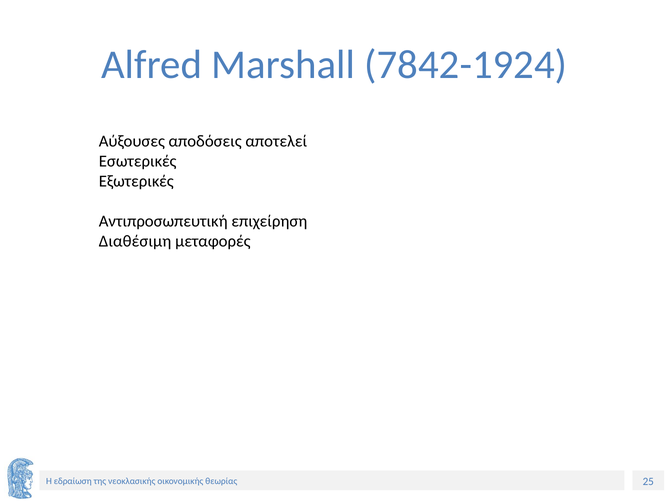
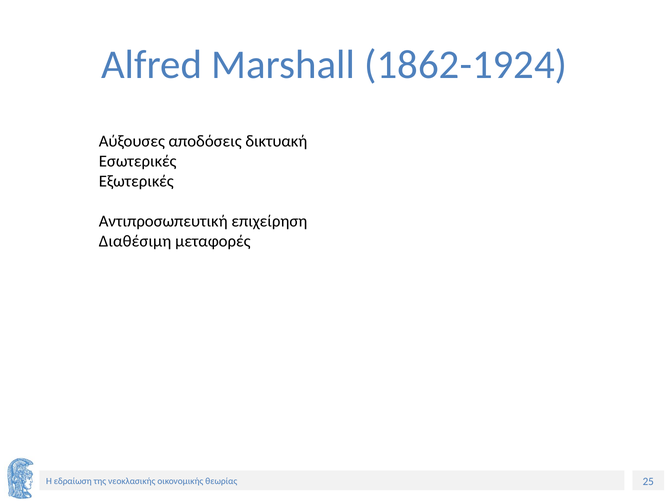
7842-1924: 7842-1924 -> 1862-1924
αποτελεί: αποτελεί -> δικτυακή
